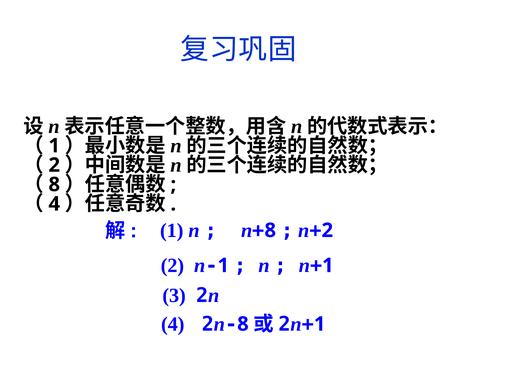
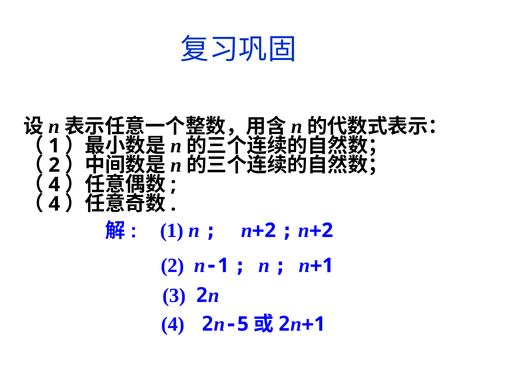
8 at (54, 185): 8 -> 4
8 at (270, 231): 8 -> 2
8 at (243, 324): 8 -> 5
